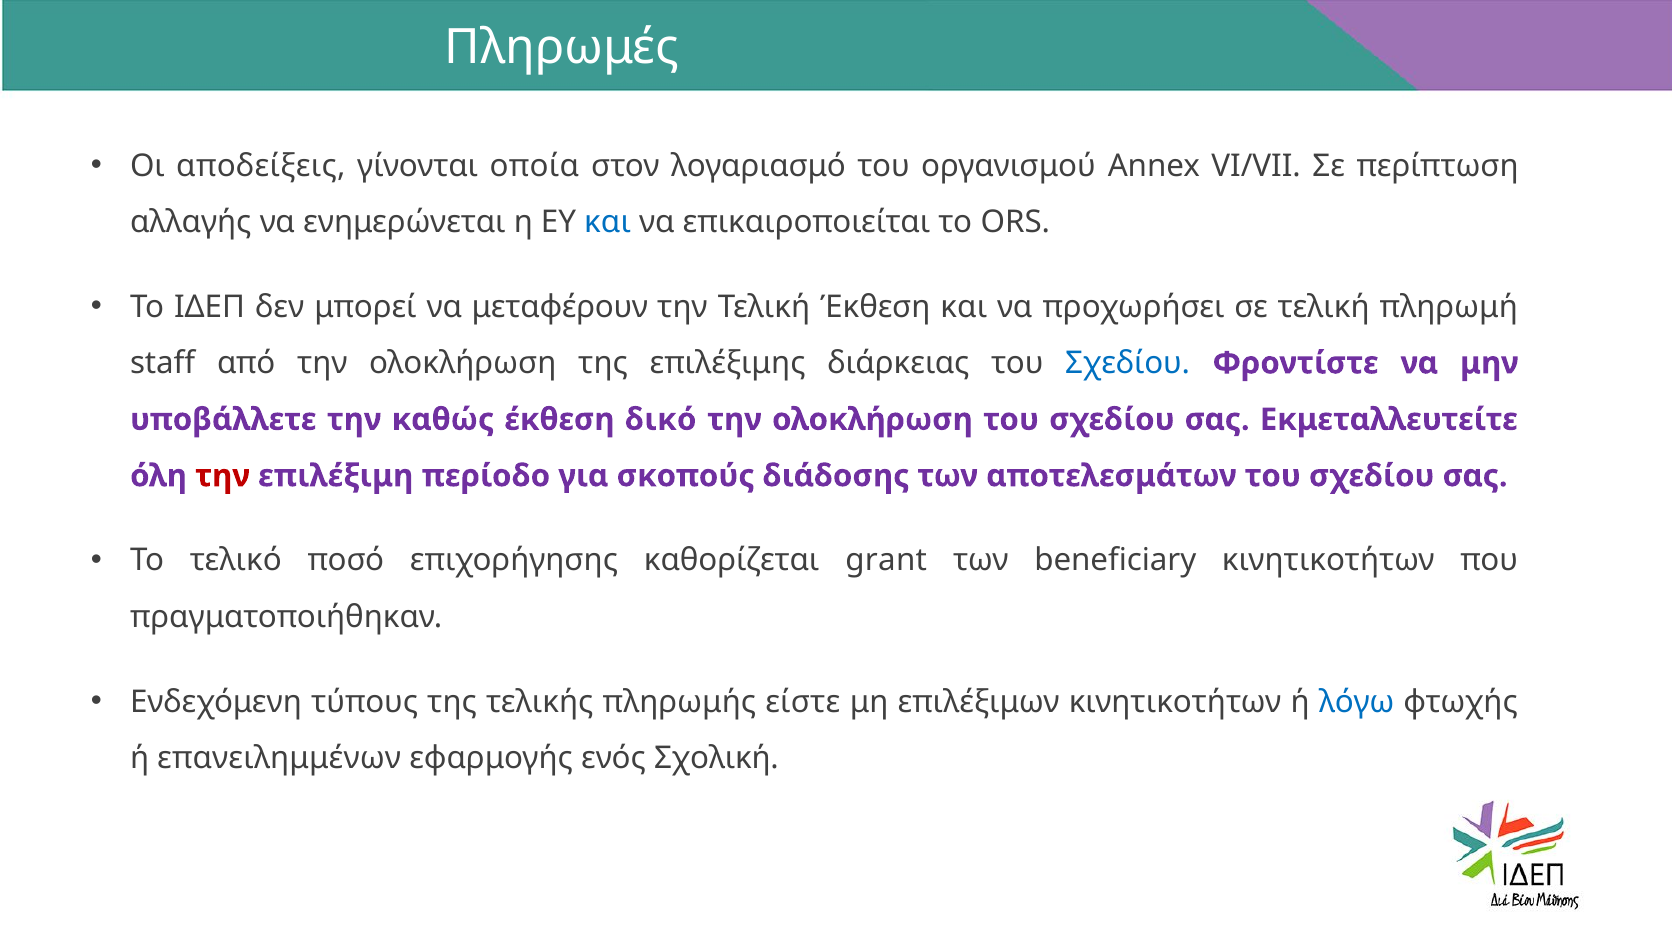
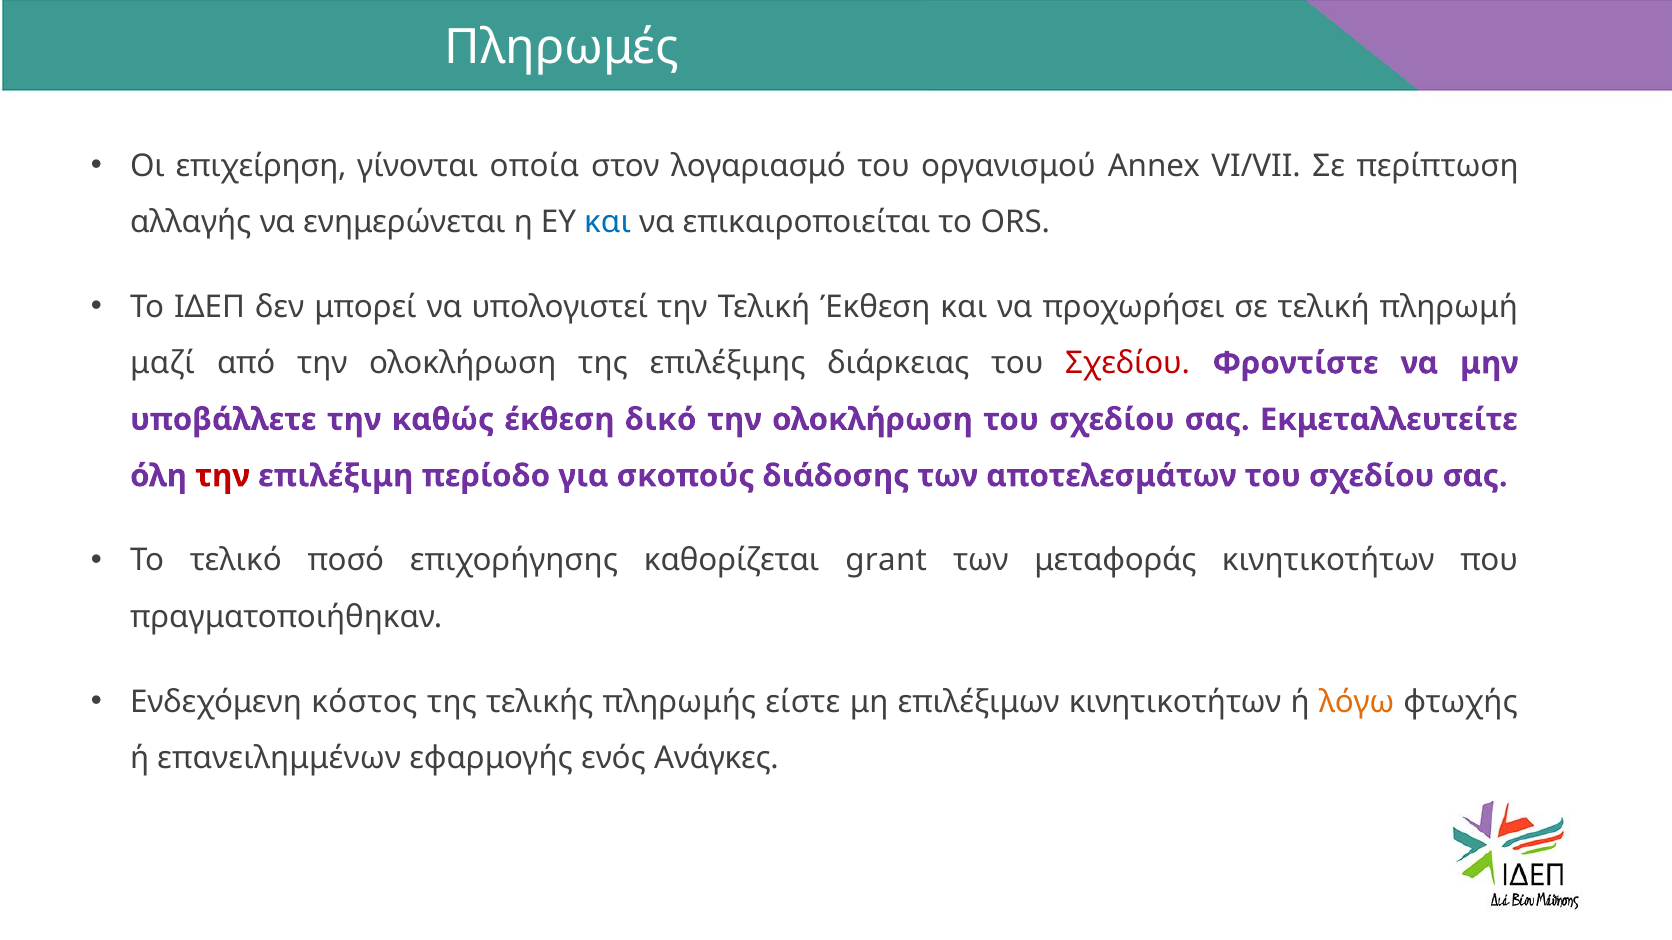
αποδείξεις: αποδείξεις -> επιχείρηση
μεταφέρουν: μεταφέρουν -> υπολογιστεί
staff: staff -> μαζί
Σχεδίου at (1128, 363) colour: blue -> red
beneficiary: beneficiary -> μεταφοράς
τύπους: τύπους -> κόστος
λόγω colour: blue -> orange
Σχολική: Σχολική -> Ανάγκες
